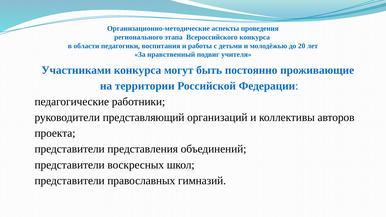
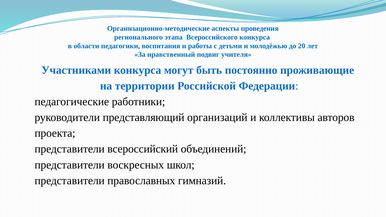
представления: представления -> всероссийский
